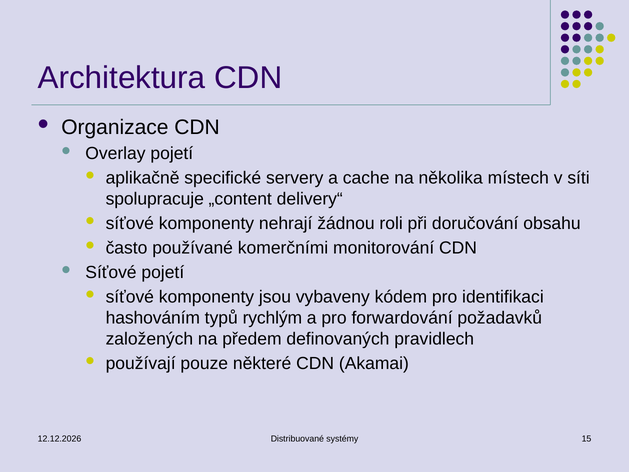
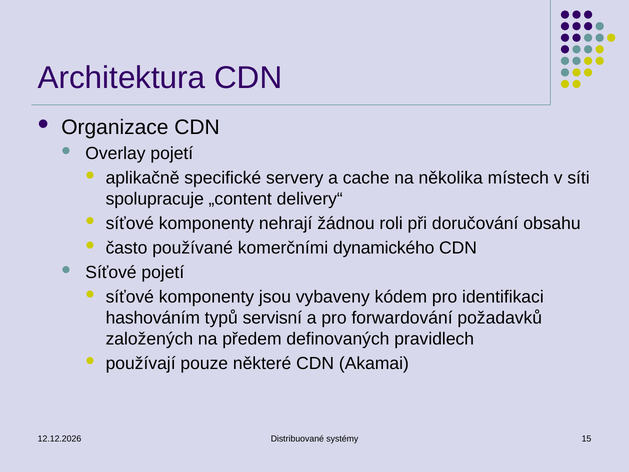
monitorování: monitorování -> dynamického
rychlým: rychlým -> servisní
